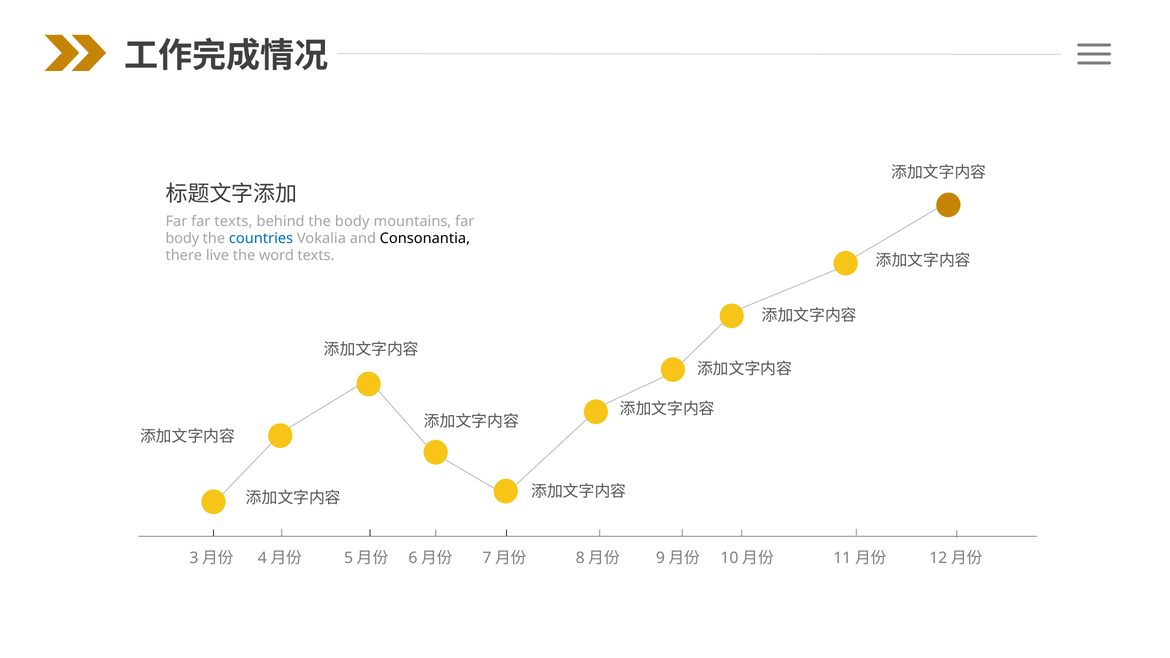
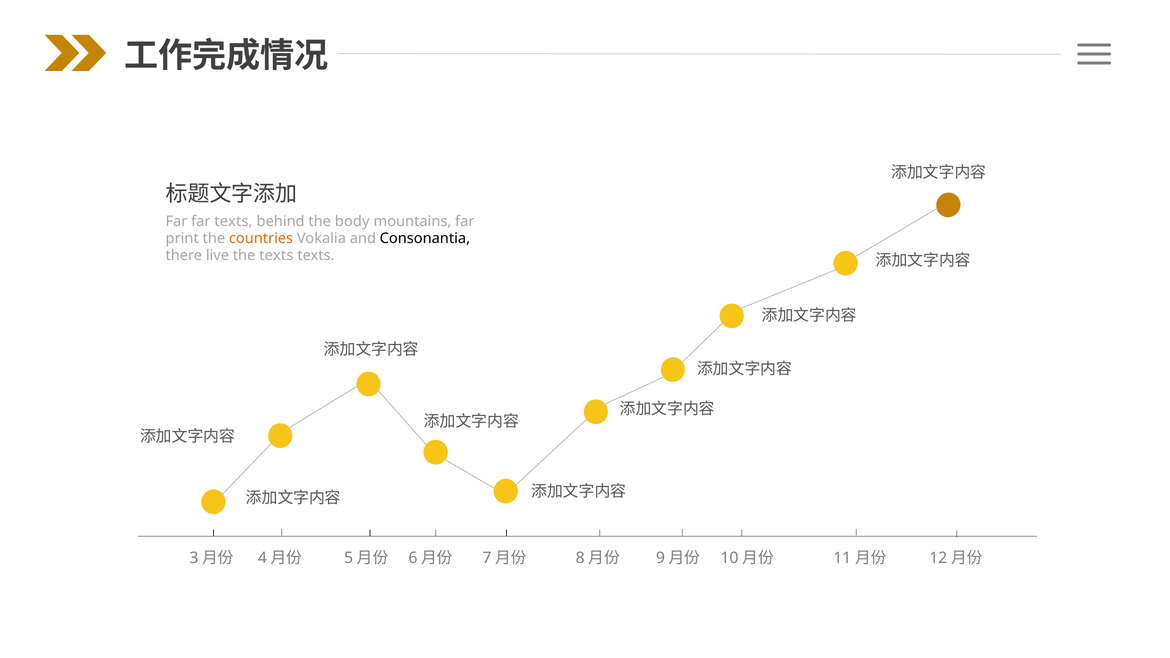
body at (182, 238): body -> print
countries colour: blue -> orange
the word: word -> texts
